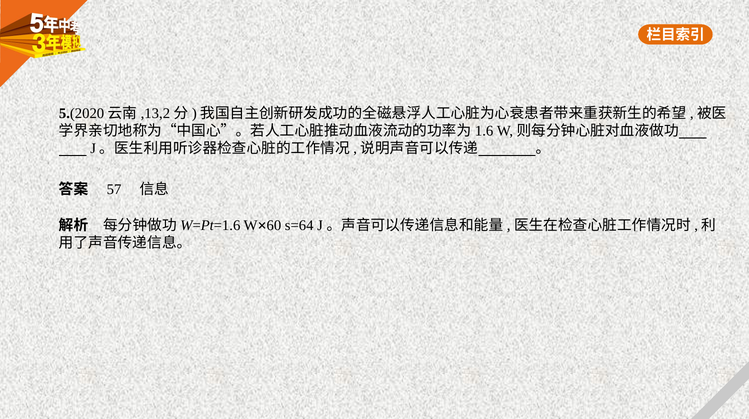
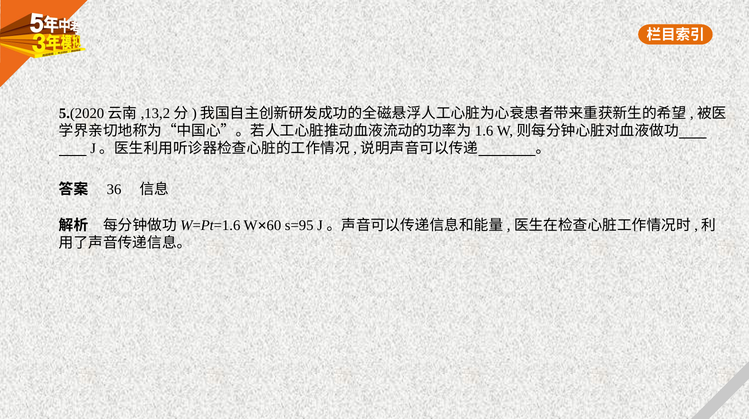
57: 57 -> 36
s=64: s=64 -> s=95
